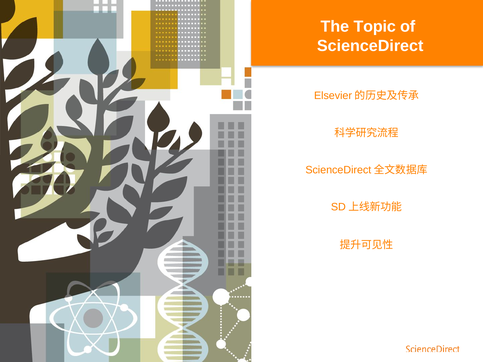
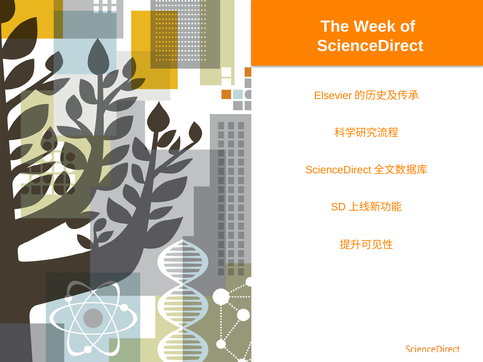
Topic: Topic -> Week
